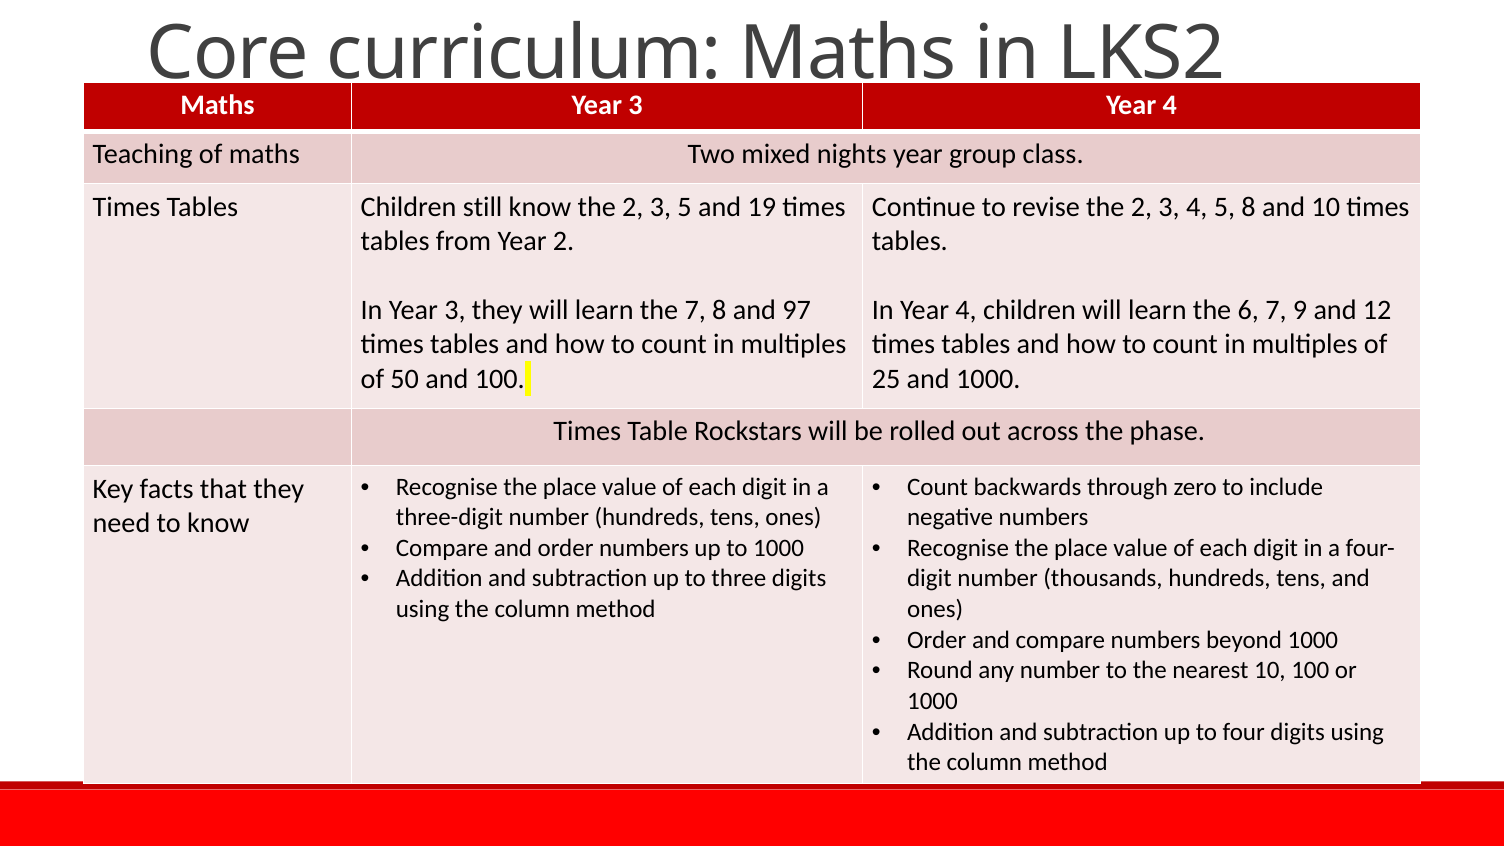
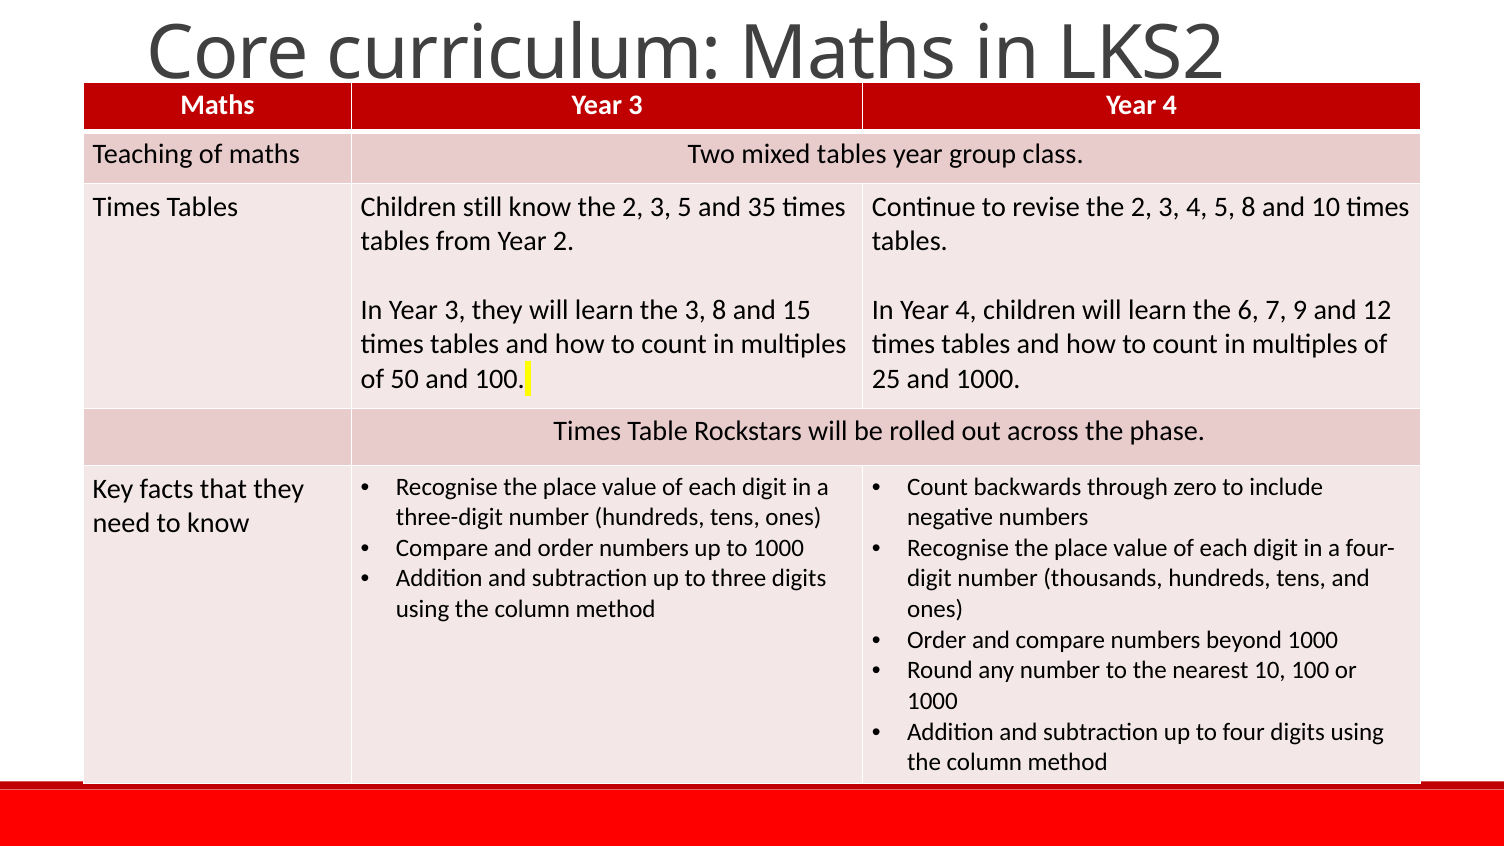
mixed nights: nights -> tables
19: 19 -> 35
the 7: 7 -> 3
97: 97 -> 15
